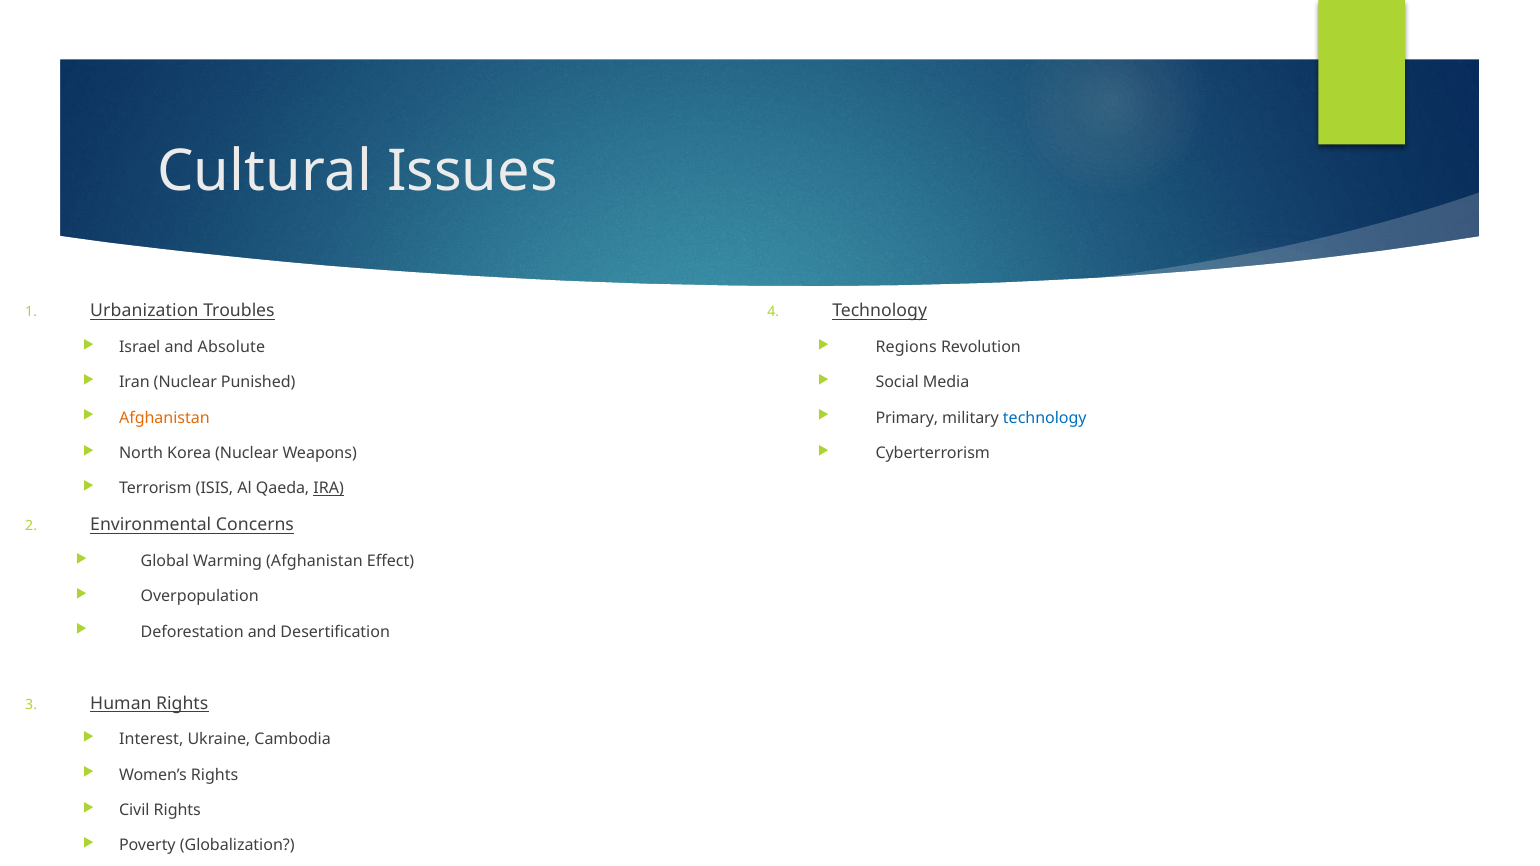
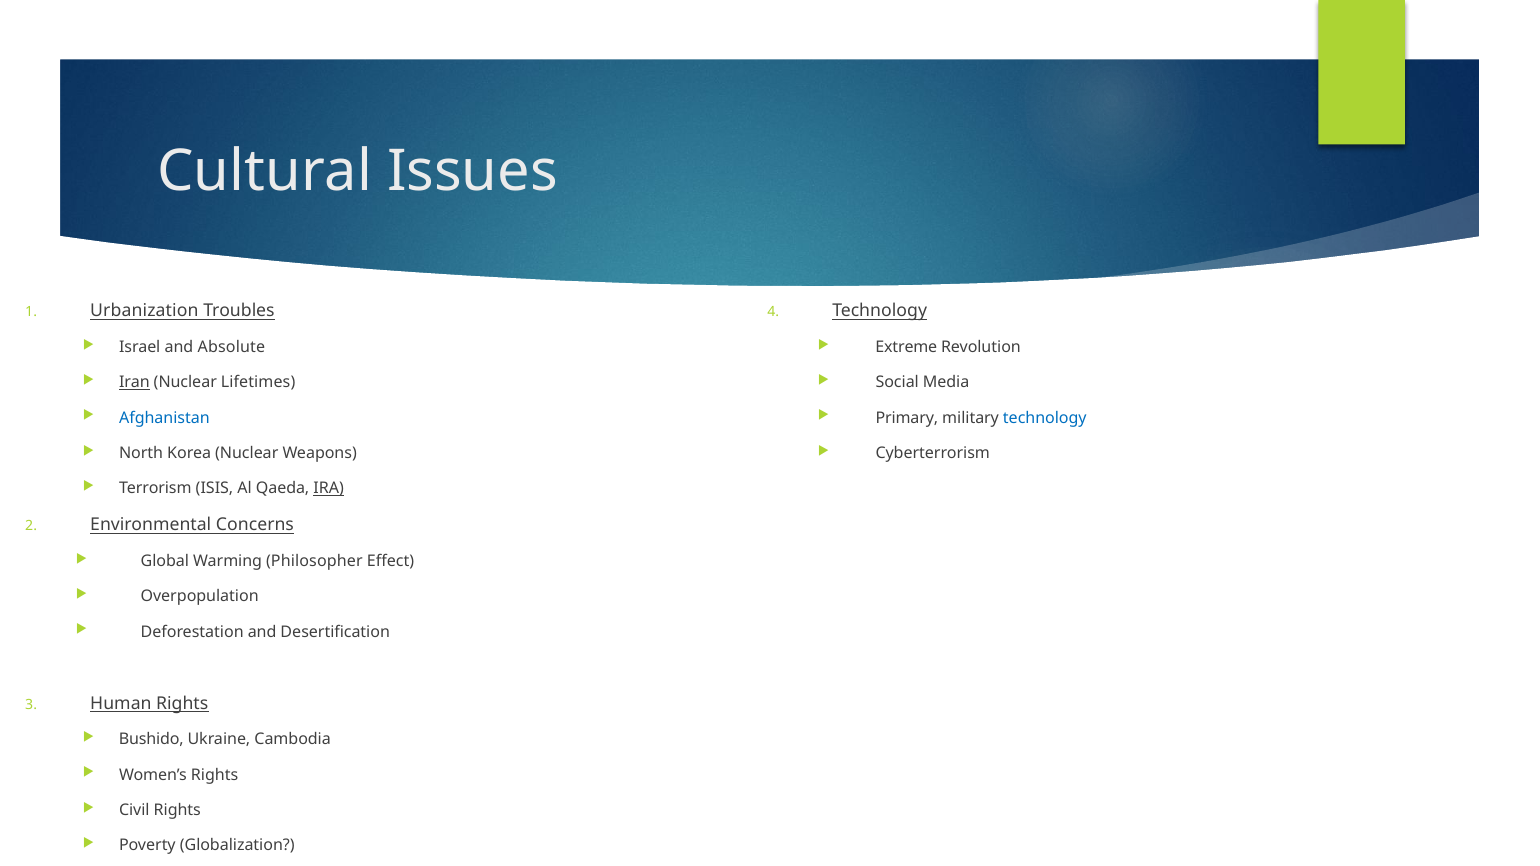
Regions: Regions -> Extreme
Iran underline: none -> present
Punished: Punished -> Lifetimes
Afghanistan at (164, 418) colour: orange -> blue
Warming Afghanistan: Afghanistan -> Philosopher
Interest: Interest -> Bushido
